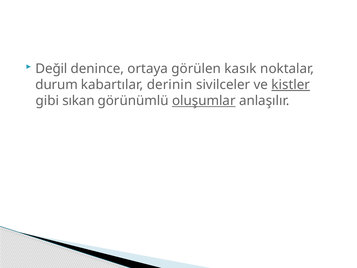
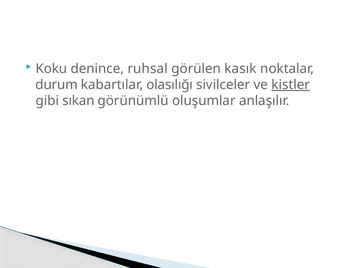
Değil: Değil -> Koku
ortaya: ortaya -> ruhsal
derinin: derinin -> olasılığı
oluşumlar underline: present -> none
